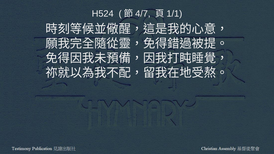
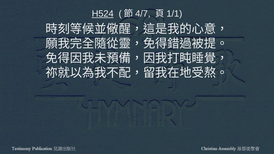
H524 underline: none -> present
